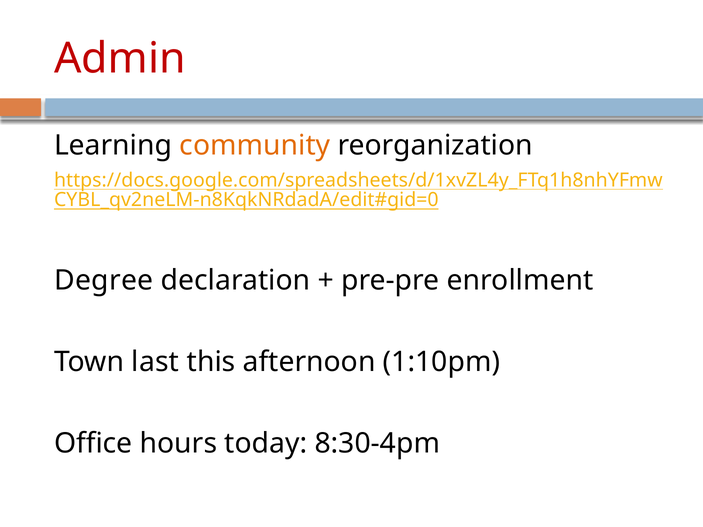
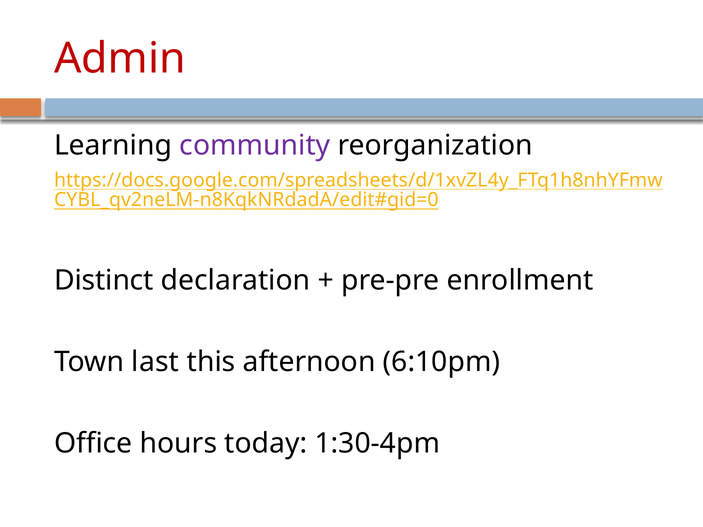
community colour: orange -> purple
Degree: Degree -> Distinct
1:10pm: 1:10pm -> 6:10pm
8:30-4pm: 8:30-4pm -> 1:30-4pm
